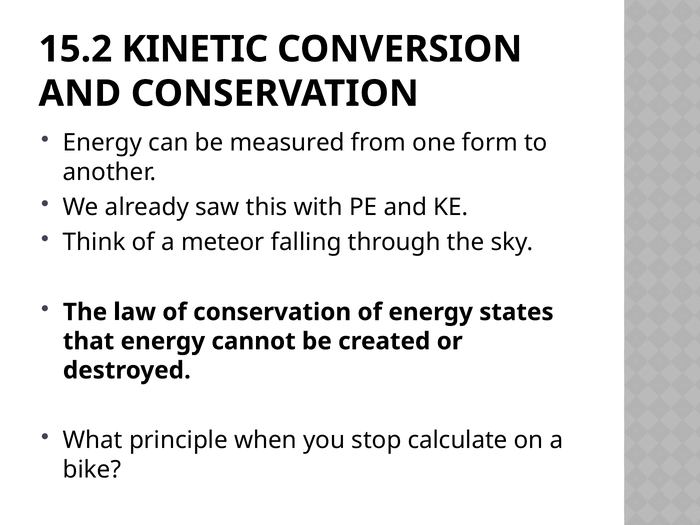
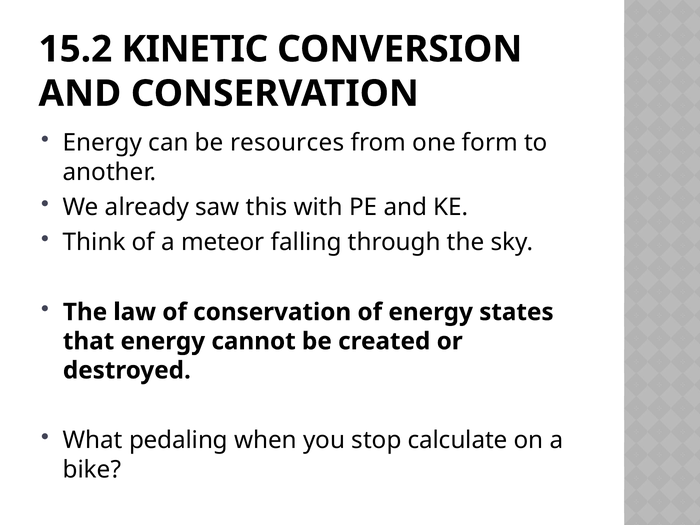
measured: measured -> resources
principle: principle -> pedaling
